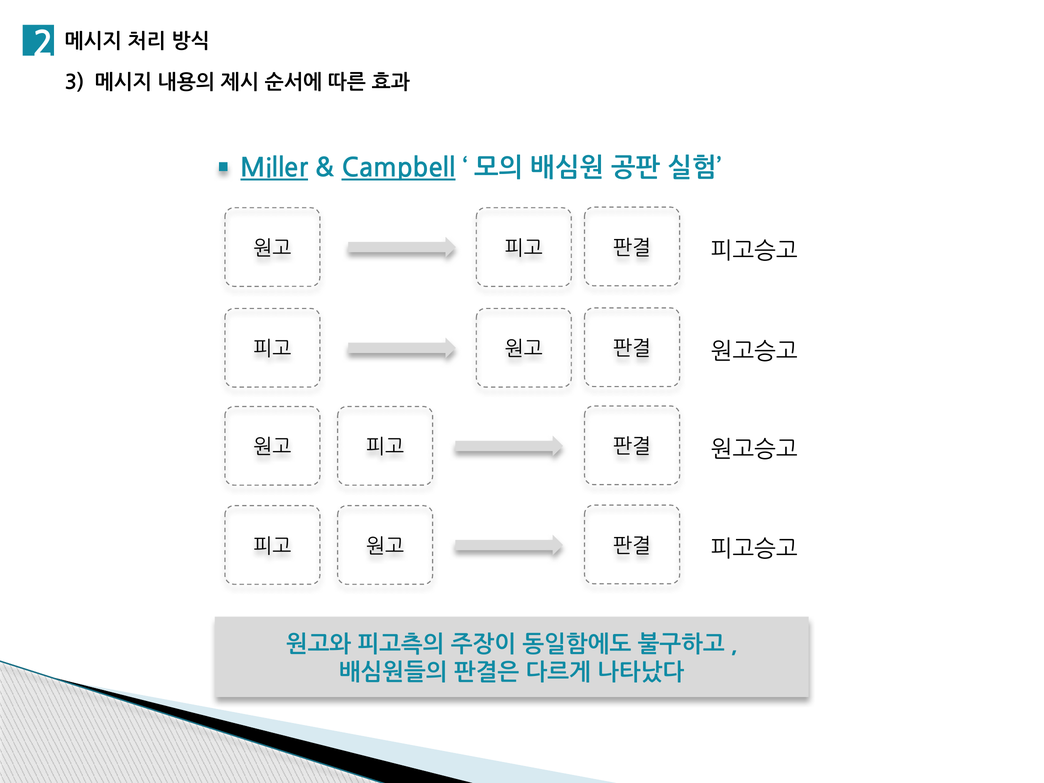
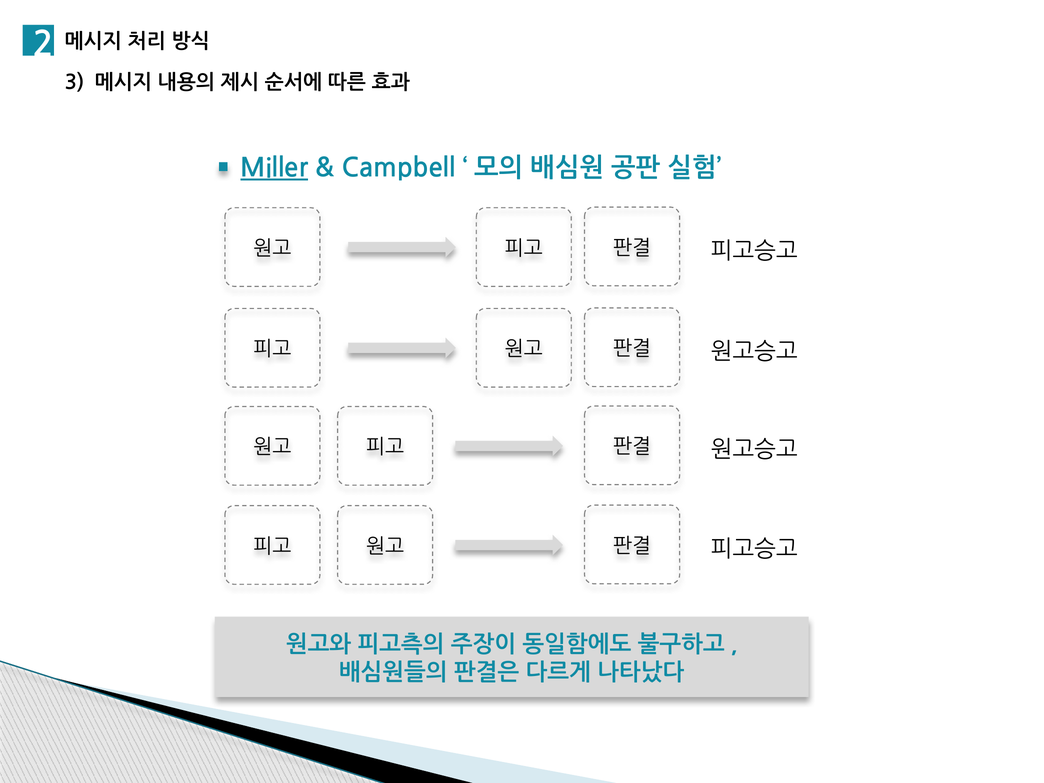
Campbell underline: present -> none
